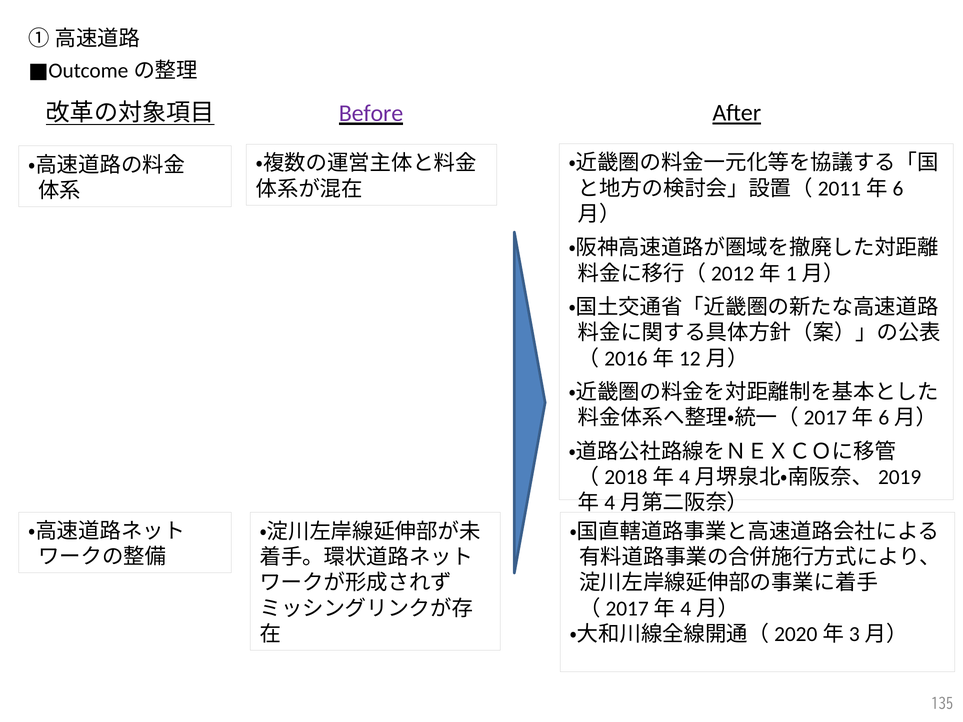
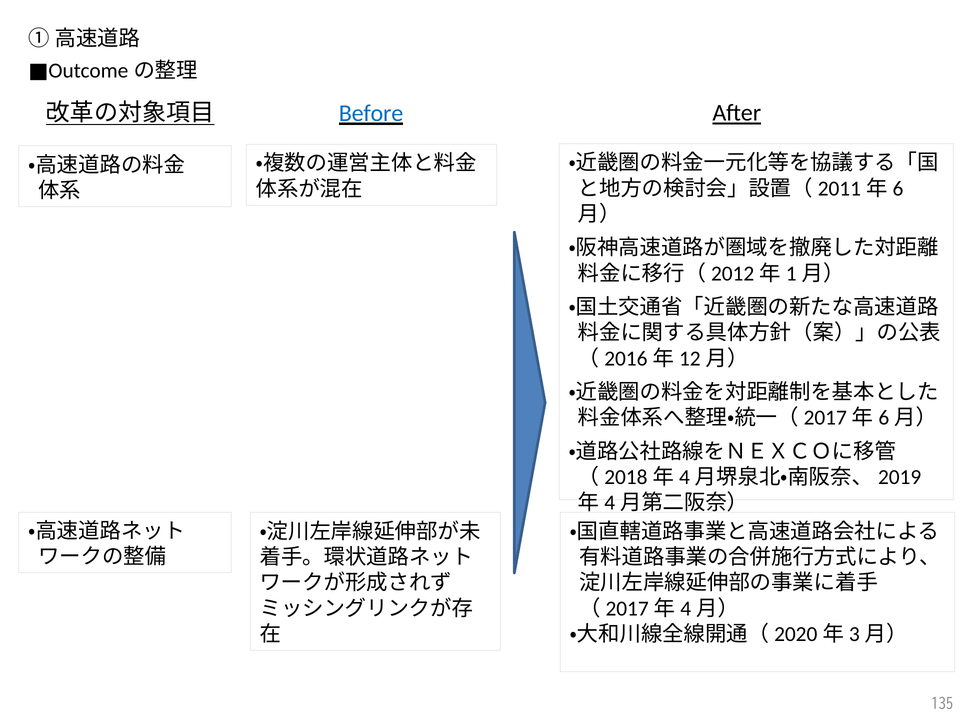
Before colour: purple -> blue
